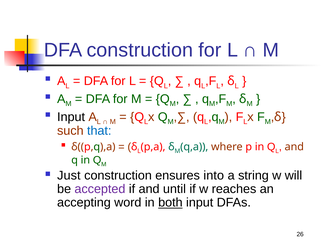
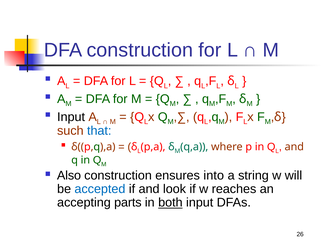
Just: Just -> Also
accepted colour: purple -> blue
until: until -> look
word: word -> parts
